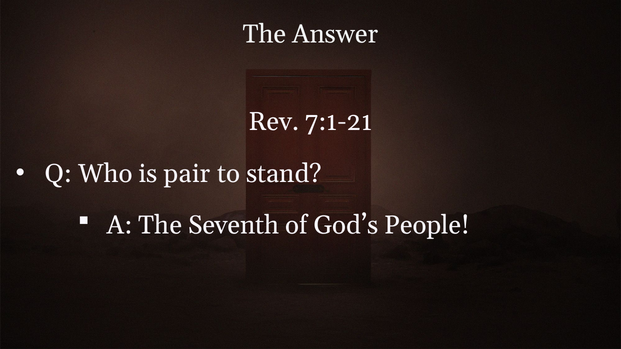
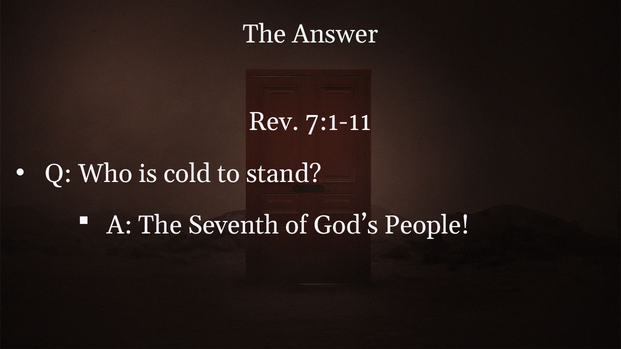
7:1-21: 7:1-21 -> 7:1-11
pair: pair -> cold
